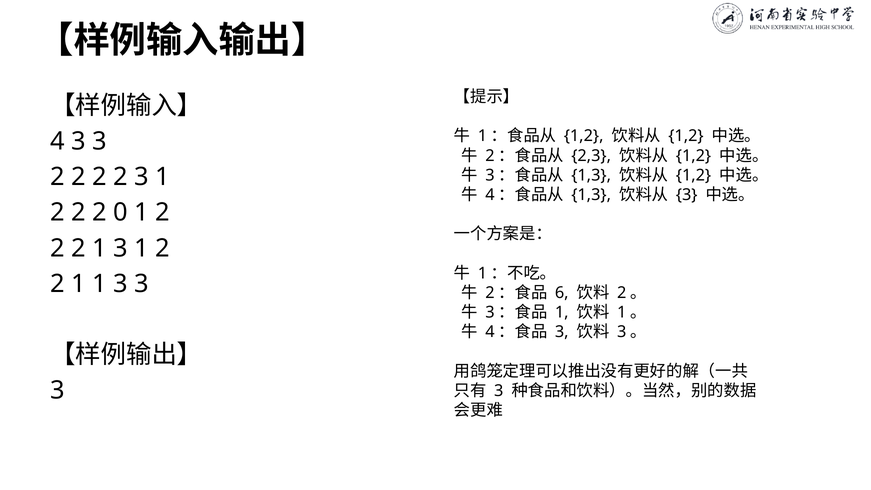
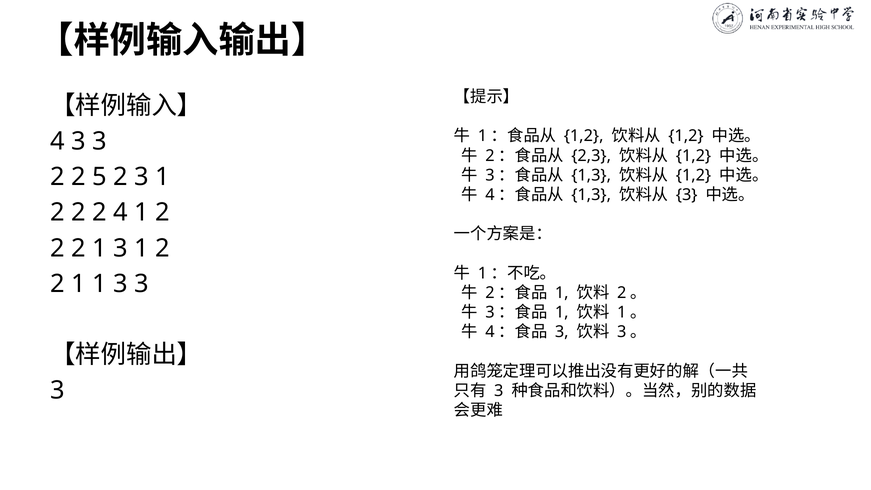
2 at (99, 177): 2 -> 5
2 0: 0 -> 4
6 at (562, 293): 6 -> 1
